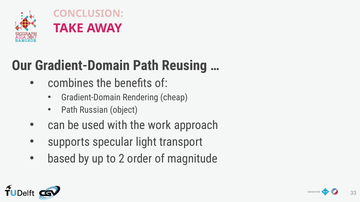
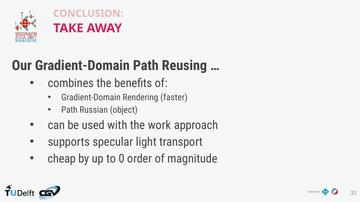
cheap: cheap -> faster
based: based -> cheap
2: 2 -> 0
